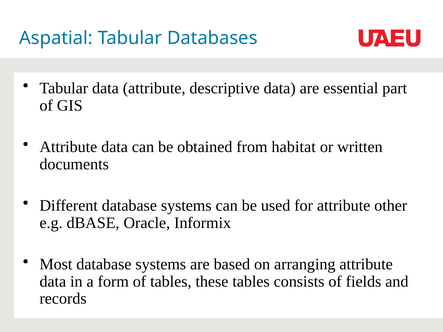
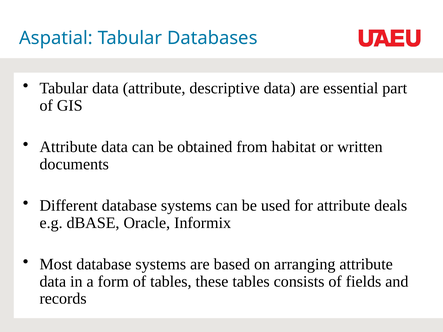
other: other -> deals
